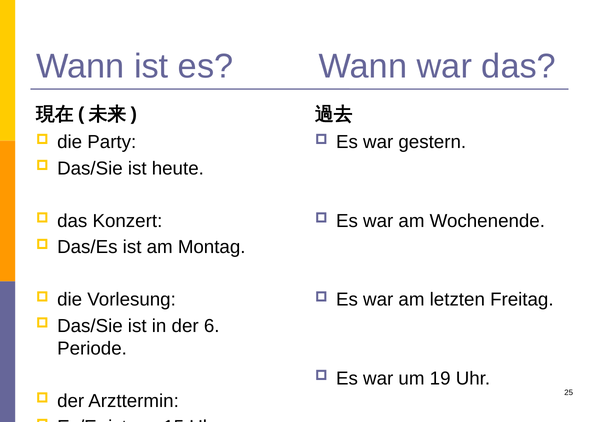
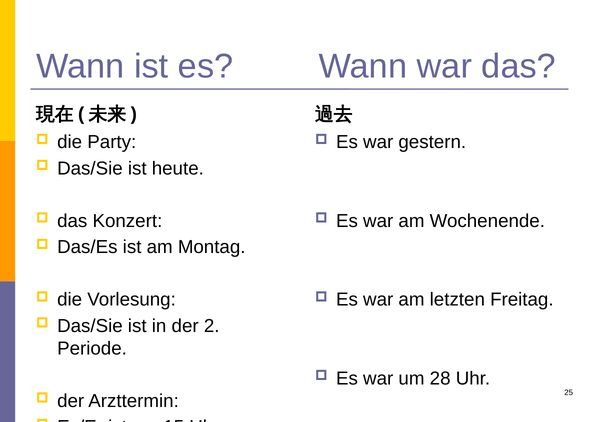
6: 6 -> 2
19: 19 -> 28
